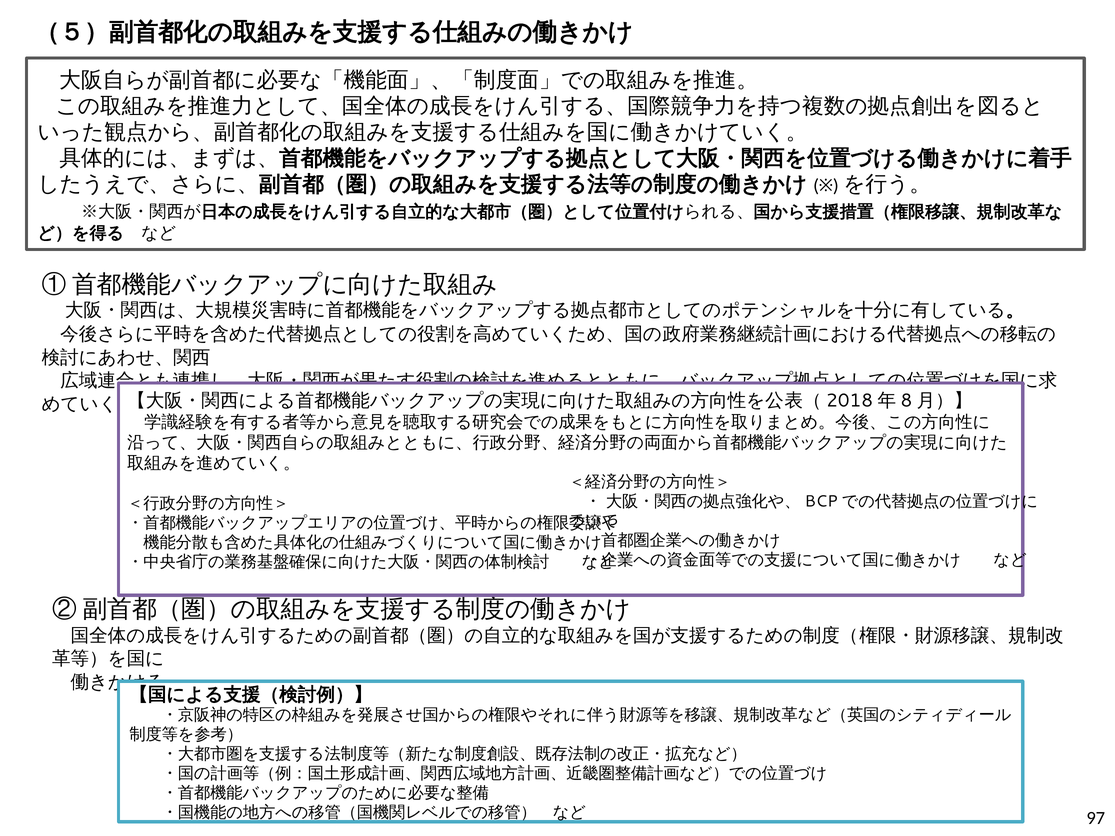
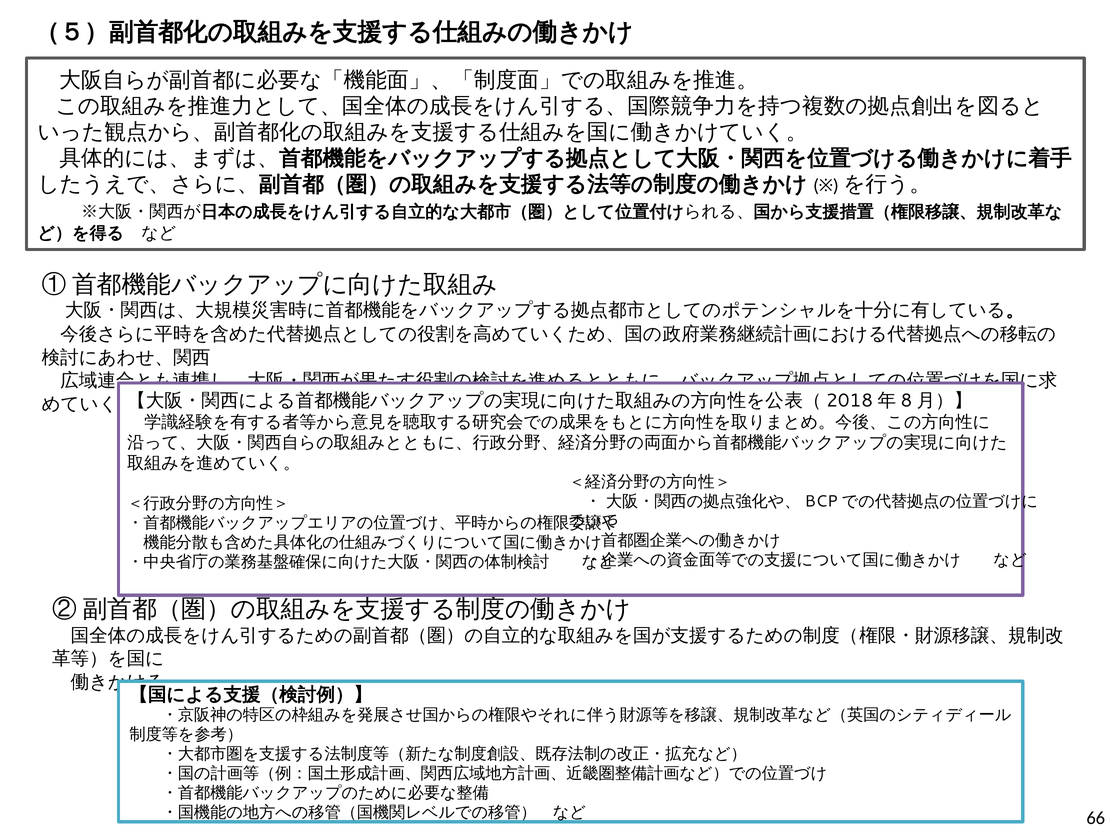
97: 97 -> 66
